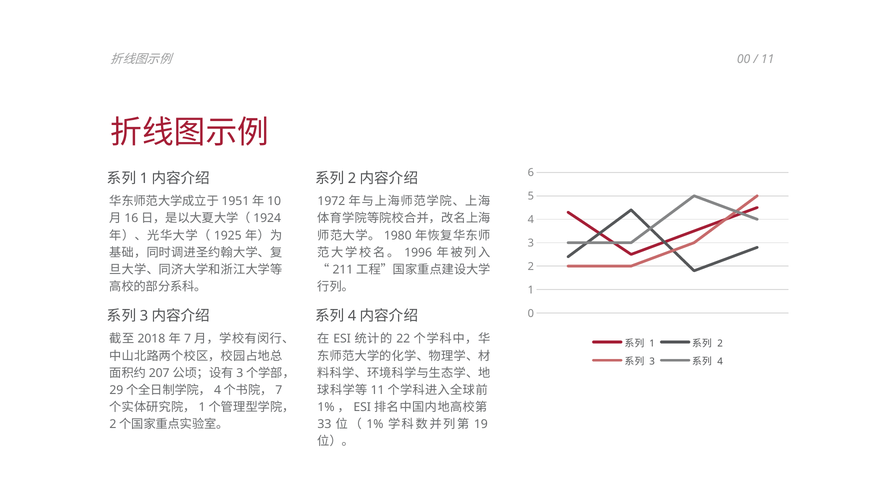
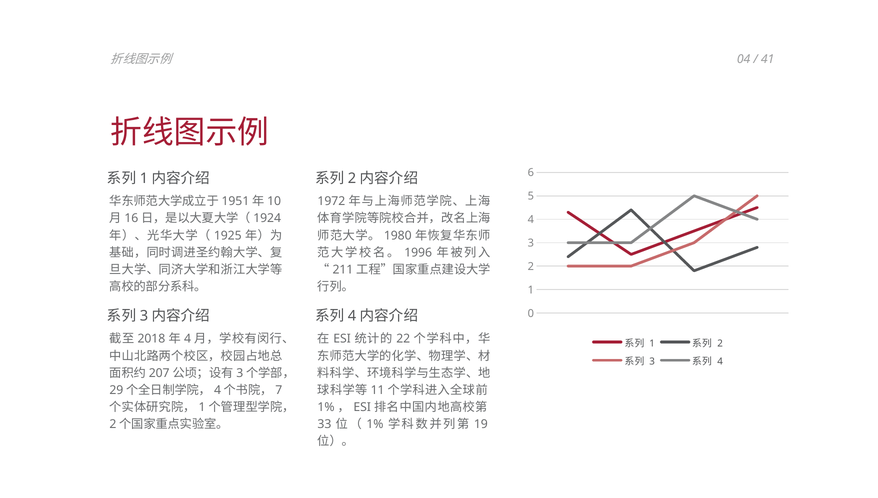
00: 00 -> 04
11 at (768, 59): 11 -> 41
7 at (188, 339): 7 -> 4
